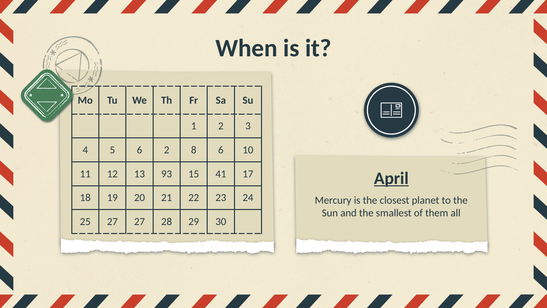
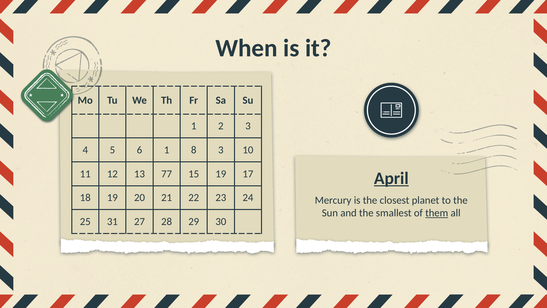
6 2: 2 -> 1
8 6: 6 -> 3
93: 93 -> 77
15 41: 41 -> 19
them underline: none -> present
25 27: 27 -> 31
